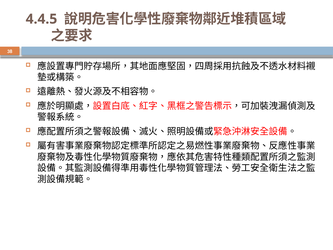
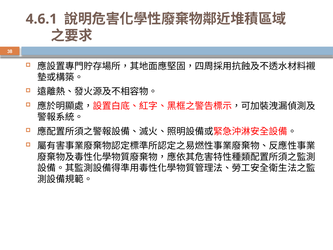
4.4.5: 4.4.5 -> 4.6.1
